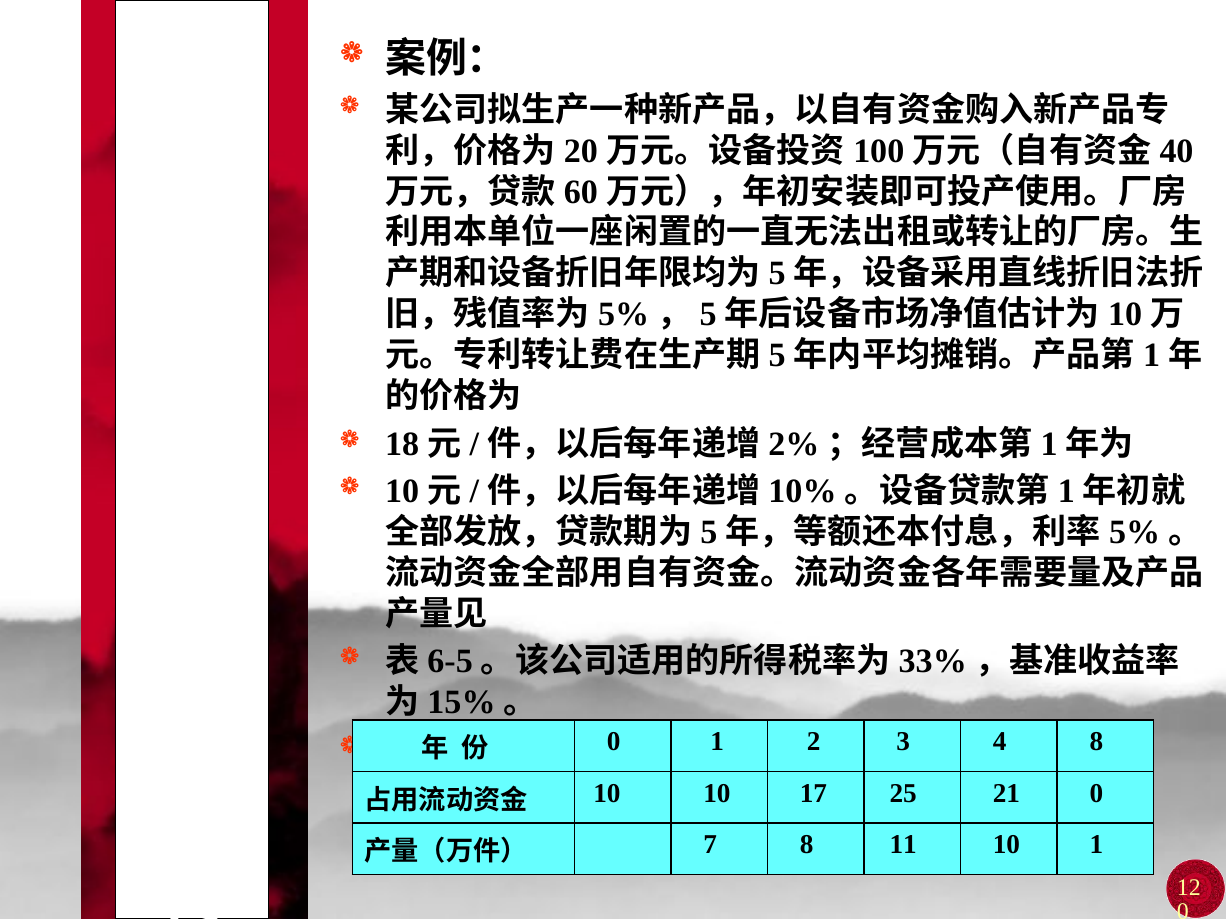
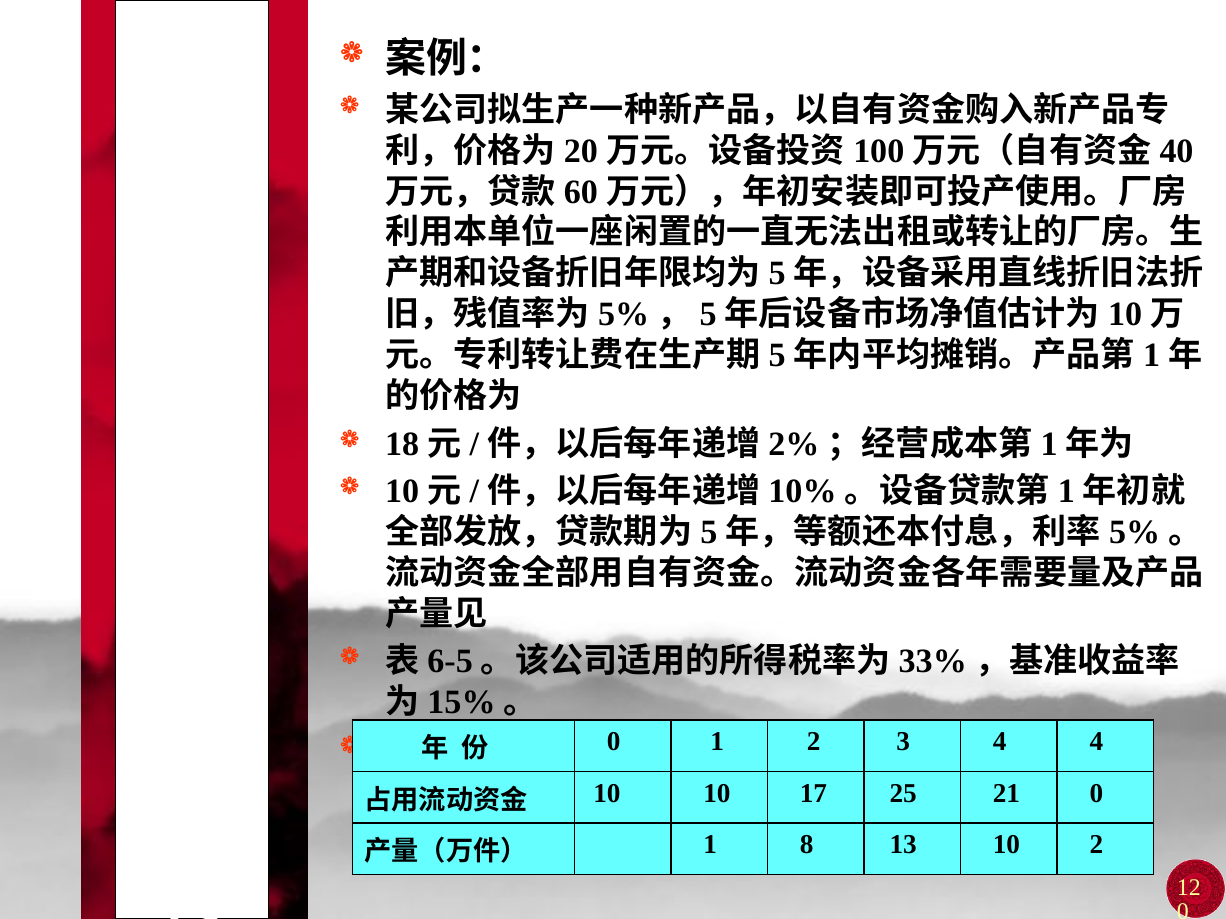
8 at (1096, 742): 8 -> 4
7 at (710, 845): 7 -> 1
11: 11 -> 13
10 1: 1 -> 2
